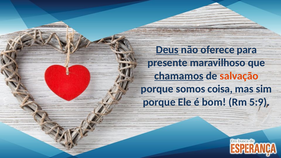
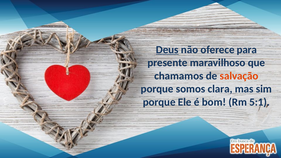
chamamos underline: present -> none
coisa: coisa -> clara
5:9: 5:9 -> 5:1
